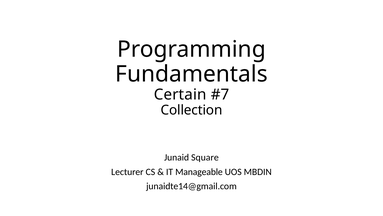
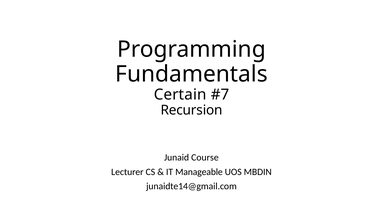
Collection: Collection -> Recursion
Square: Square -> Course
